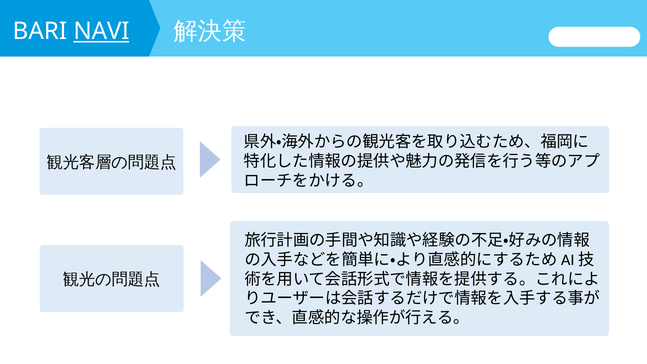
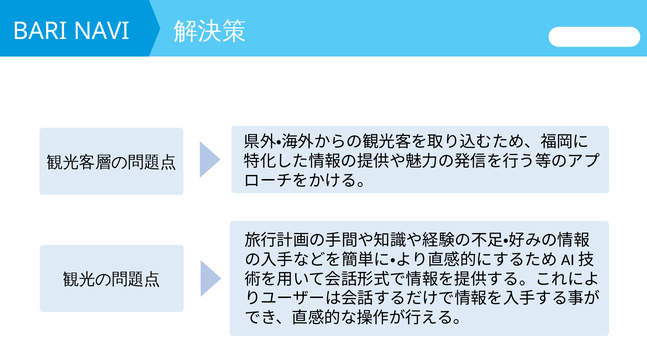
NAVI underline: present -> none
